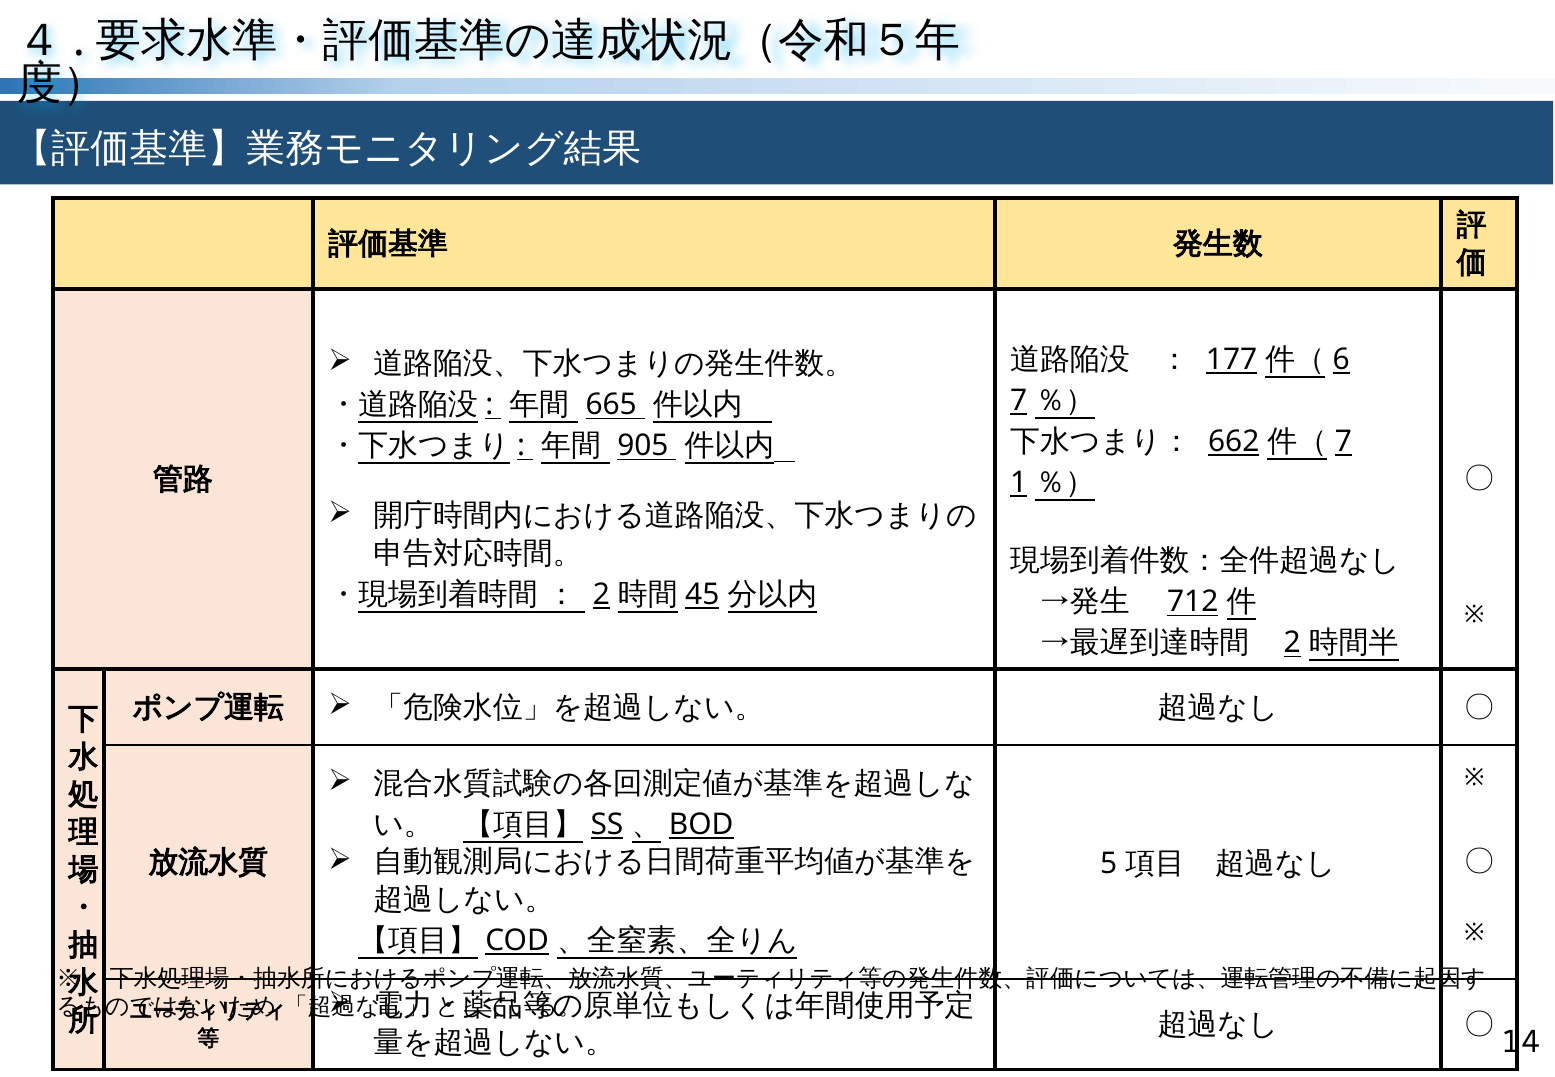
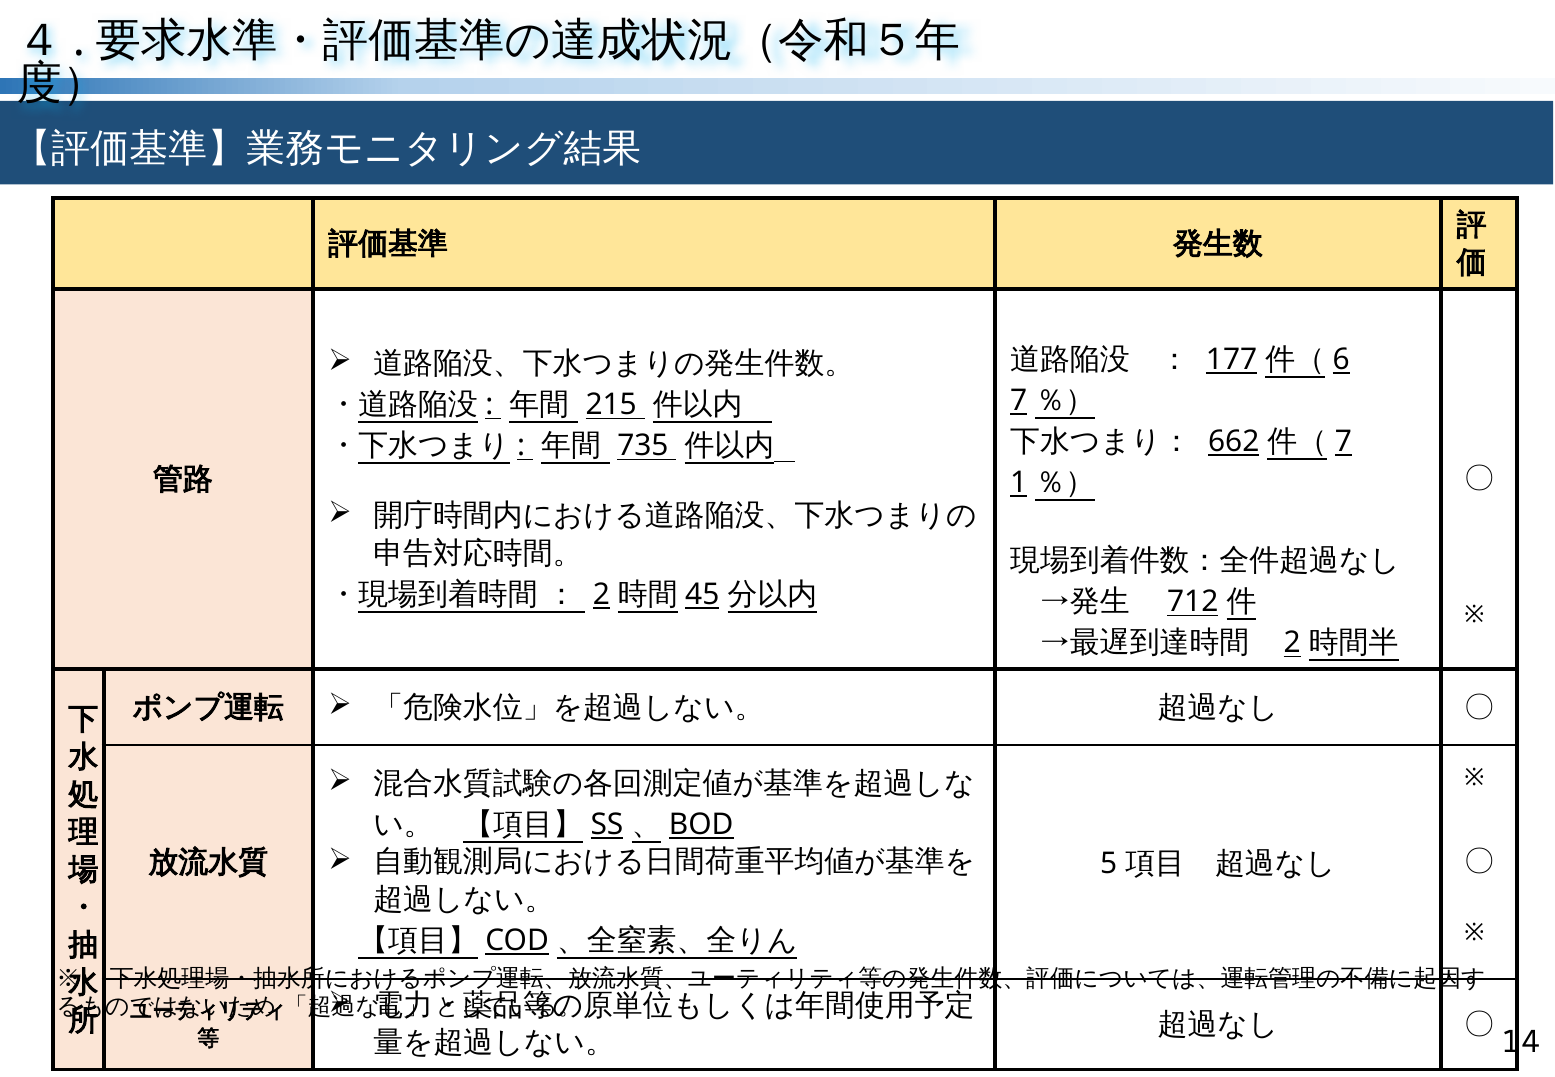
665: 665 -> 215
905: 905 -> 735
